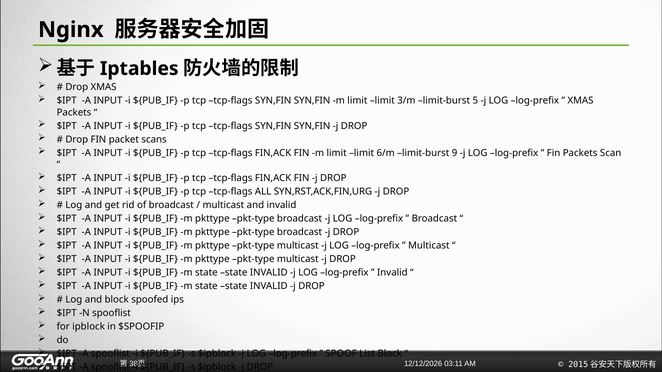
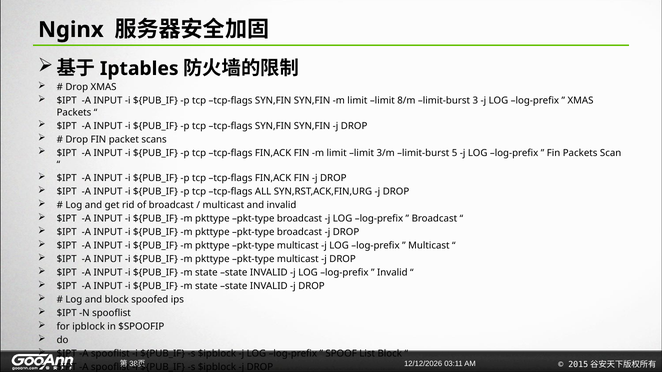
3/m: 3/m -> 8/m
5: 5 -> 3
6/m: 6/m -> 3/m
9: 9 -> 5
